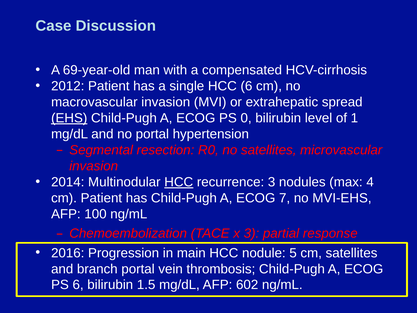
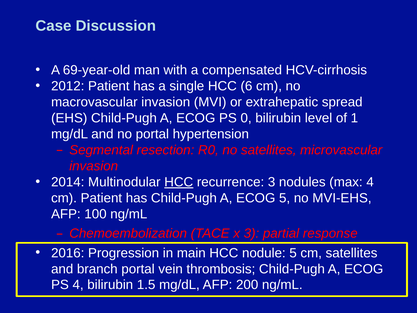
EHS underline: present -> none
ECOG 7: 7 -> 5
PS 6: 6 -> 4
602: 602 -> 200
